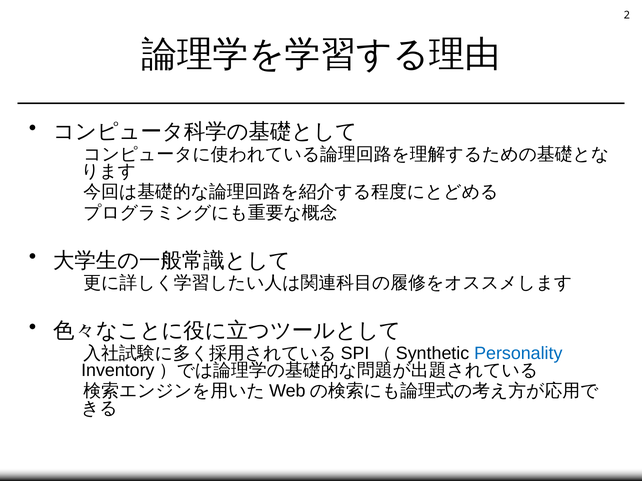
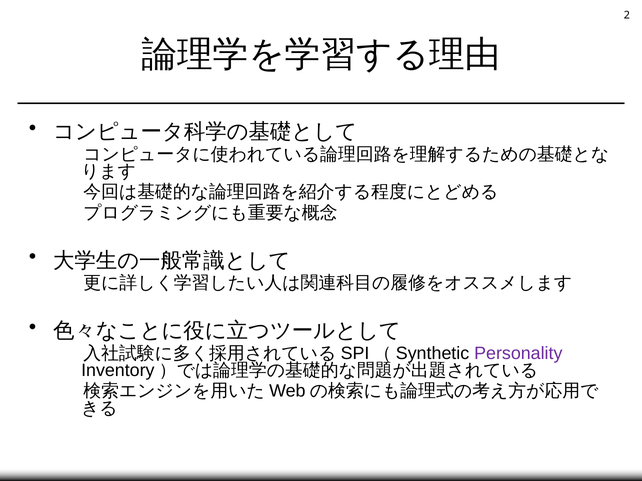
Personality colour: blue -> purple
